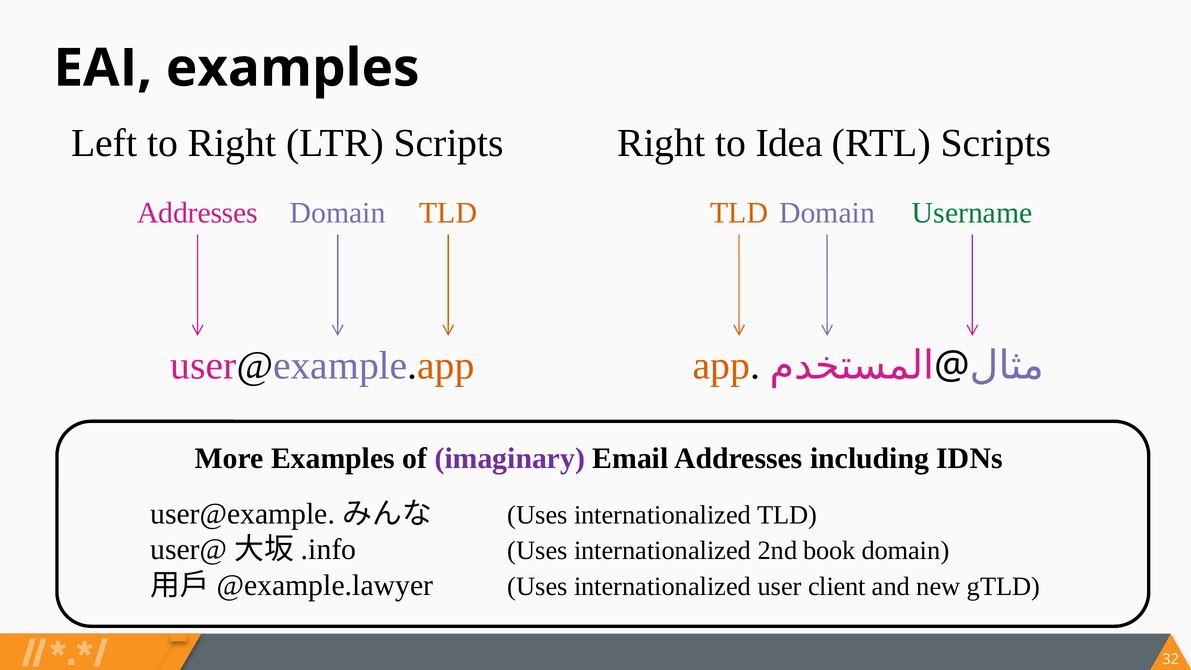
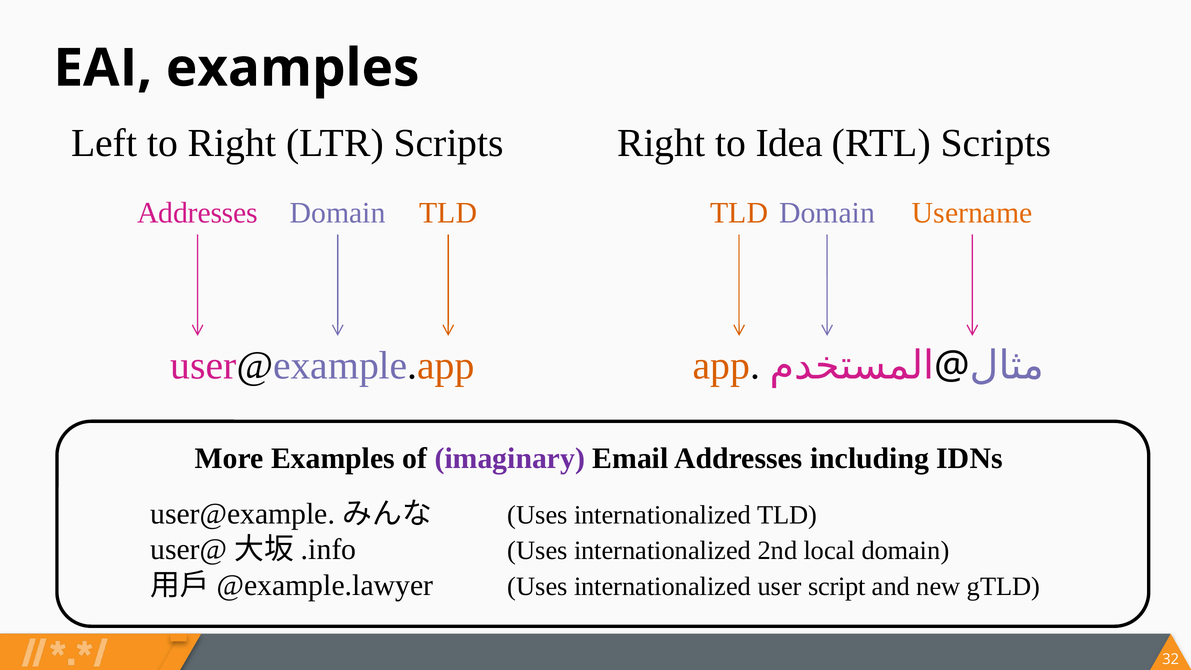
Username colour: green -> orange
book: book -> local
client: client -> script
